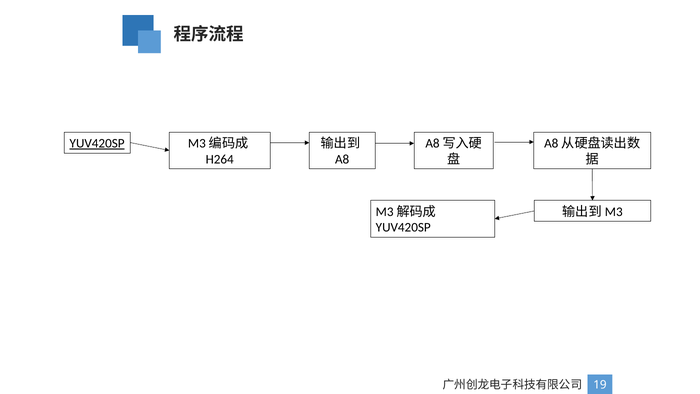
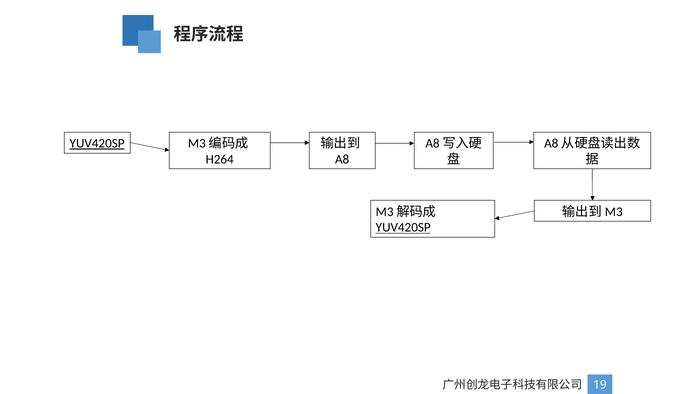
YUV420SP at (403, 227) underline: none -> present
